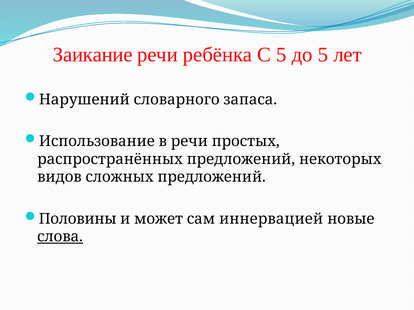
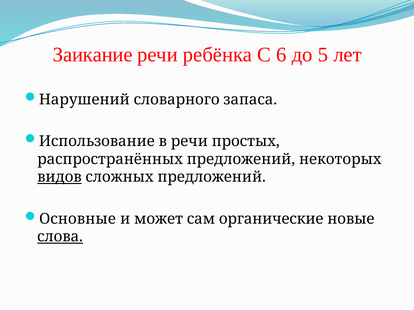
С 5: 5 -> 6
видов underline: none -> present
Половины: Половины -> Основные
иннервацией: иннервацией -> органические
